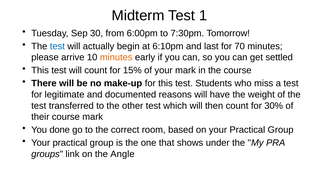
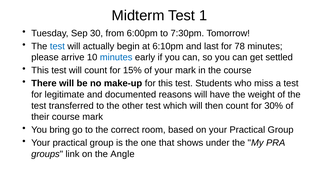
70: 70 -> 78
minutes at (116, 58) colour: orange -> blue
done: done -> bring
